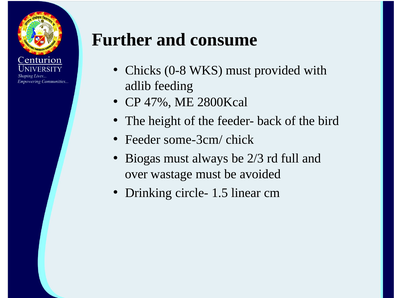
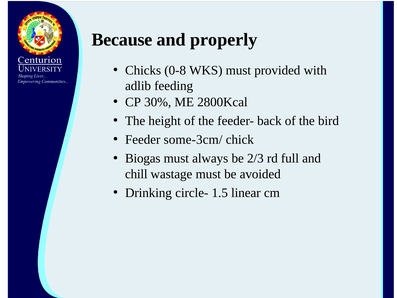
Further: Further -> Because
consume: consume -> properly
47%: 47% -> 30%
over: over -> chill
